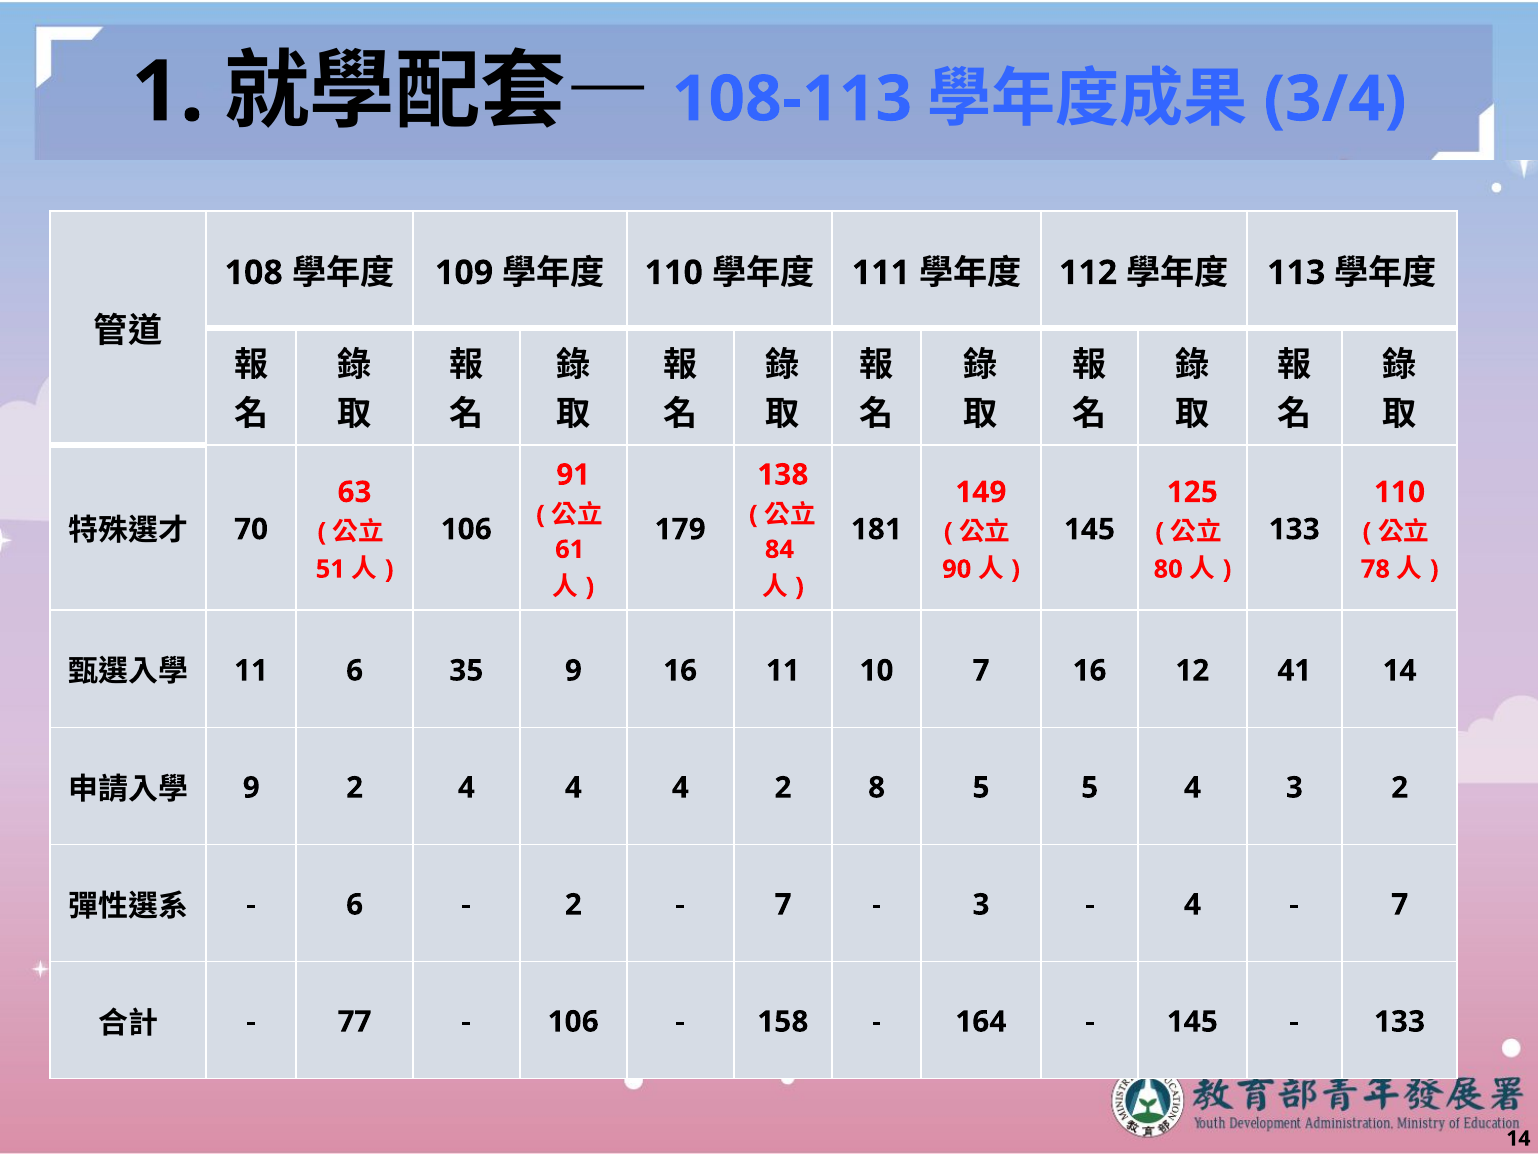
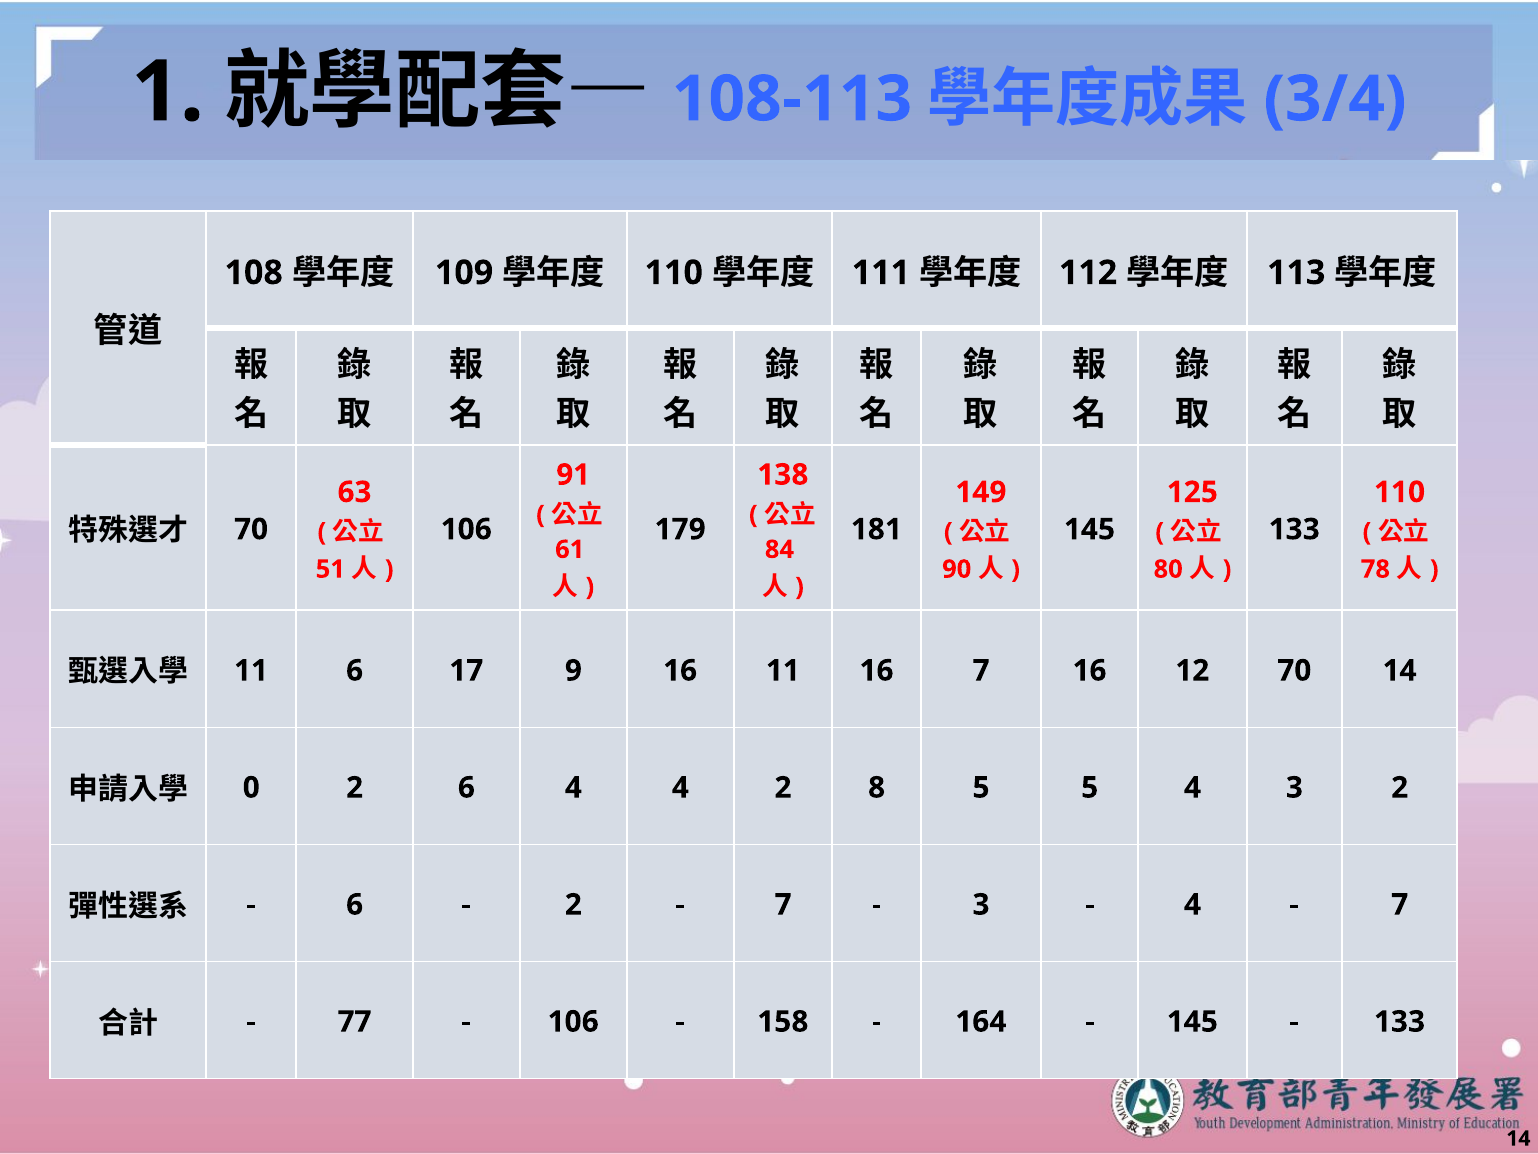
35: 35 -> 17
11 10: 10 -> 16
12 41: 41 -> 70
9 at (251, 787): 9 -> 0
2 4: 4 -> 6
